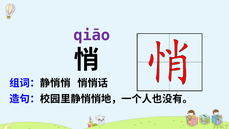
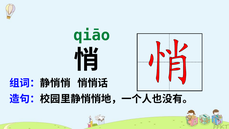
qiāo colour: purple -> green
